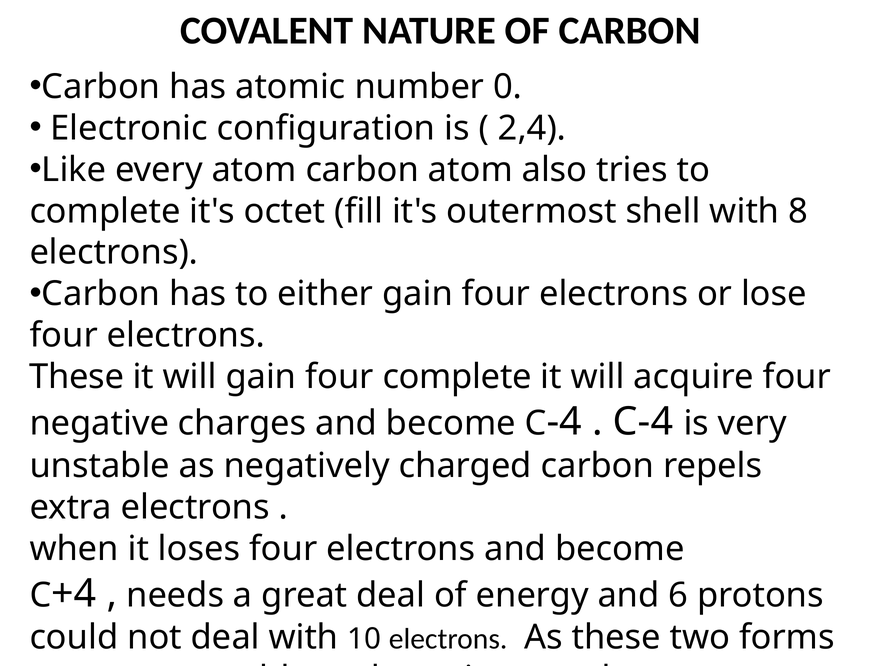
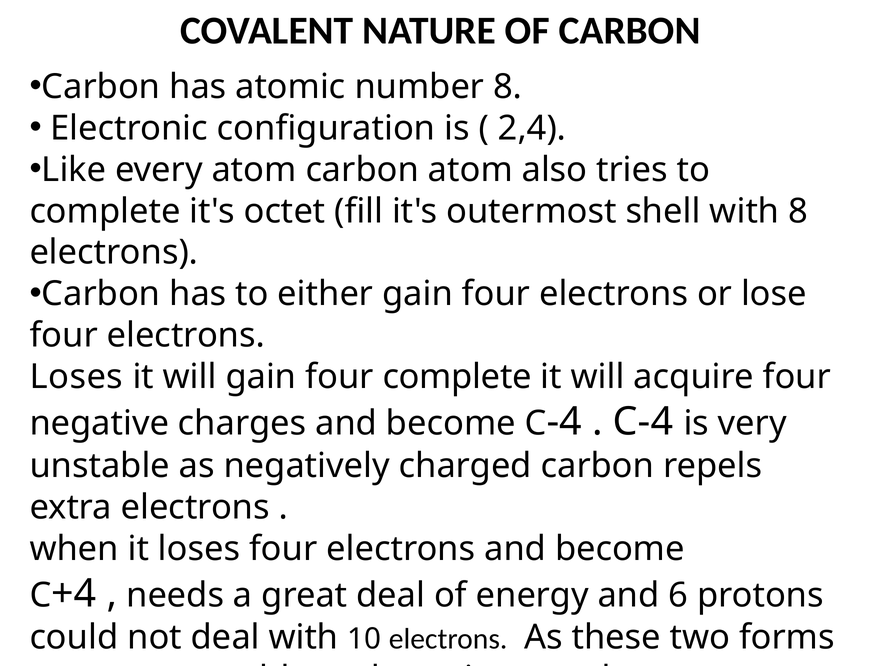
number 0: 0 -> 8
These at (77, 377): These -> Loses
